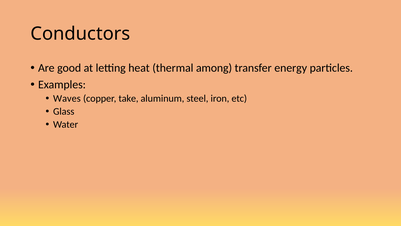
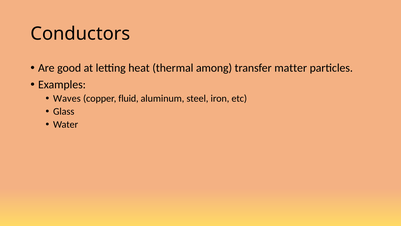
energy: energy -> matter
take: take -> fluid
